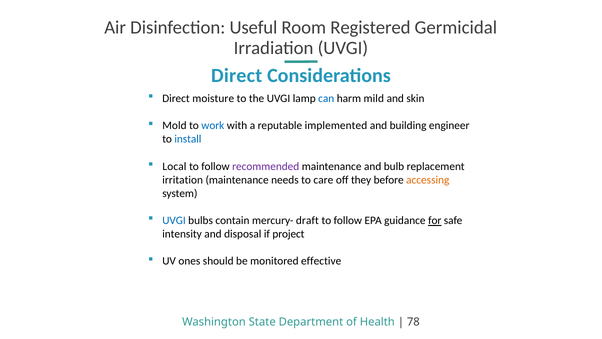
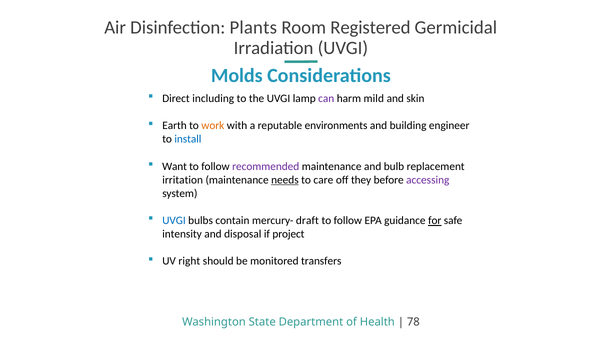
Useful: Useful -> Plants
Direct at (237, 75): Direct -> Molds
moisture: moisture -> including
can colour: blue -> purple
Mold: Mold -> Earth
work colour: blue -> orange
implemented: implemented -> environments
Local: Local -> Want
needs underline: none -> present
accessing colour: orange -> purple
ones: ones -> right
effective: effective -> transfers
